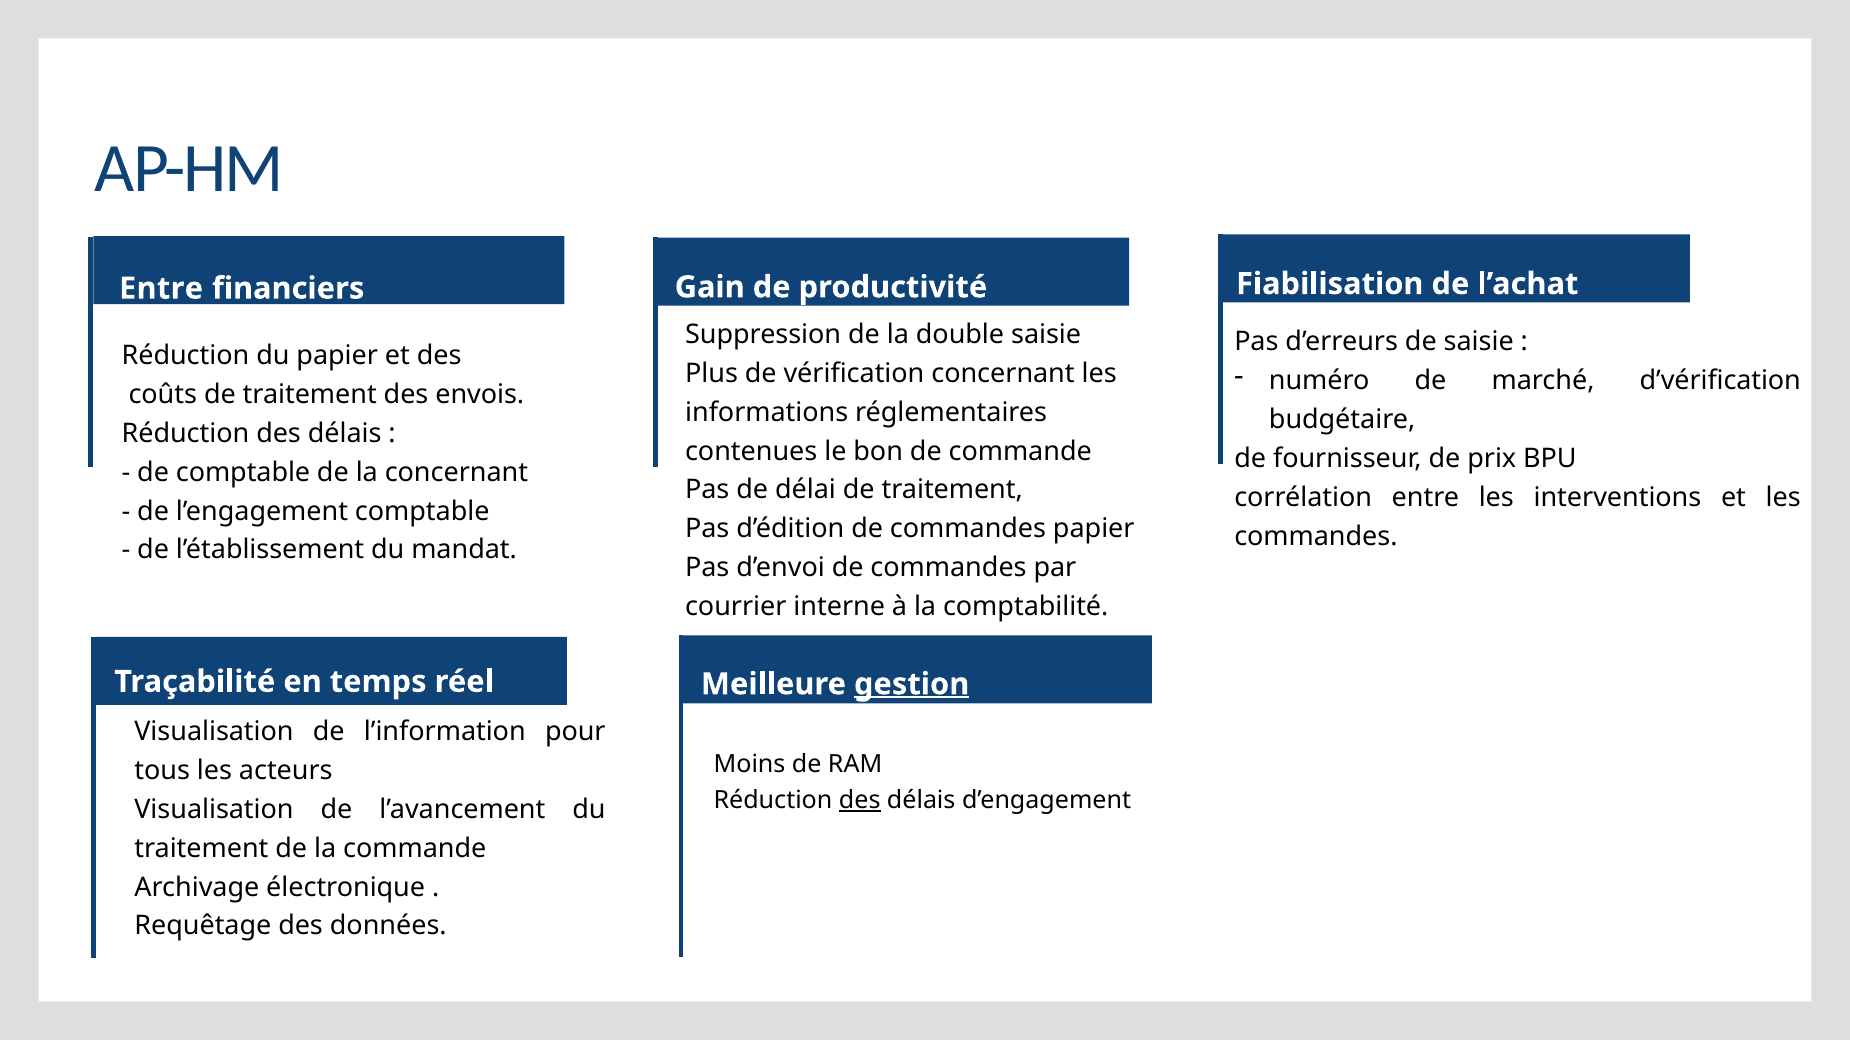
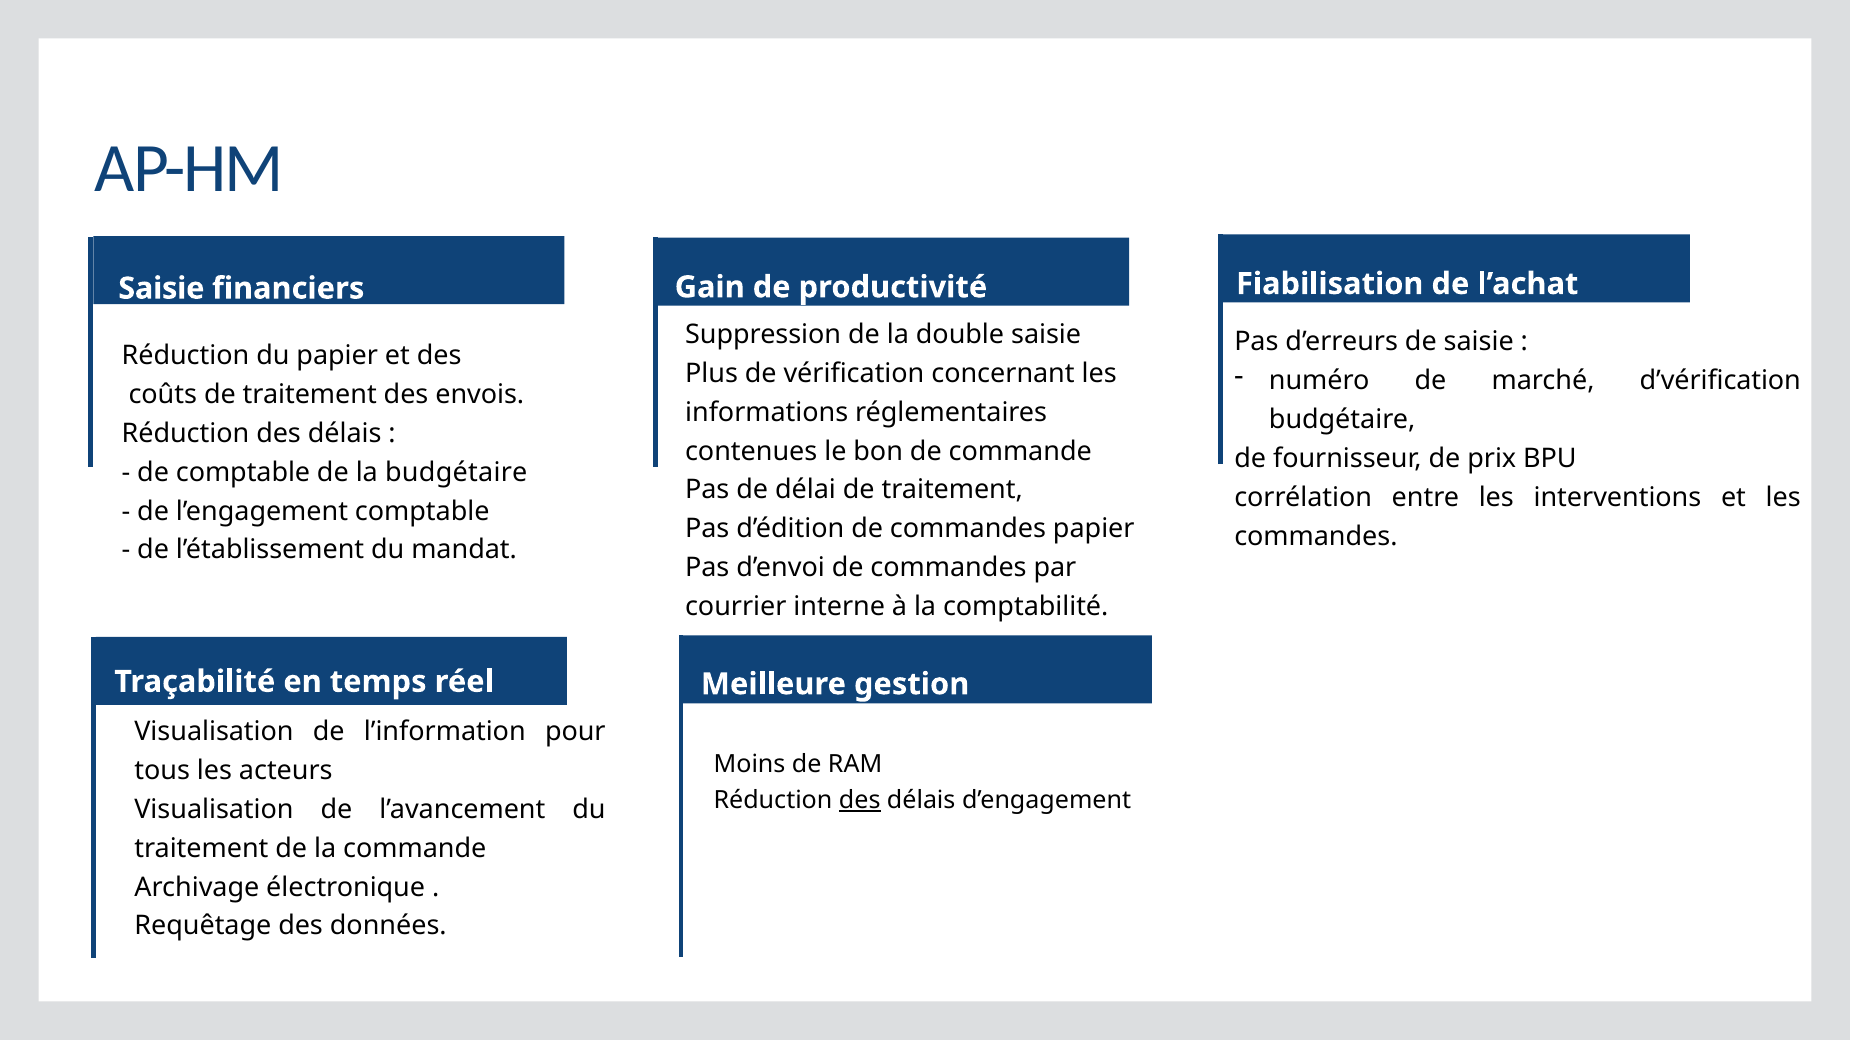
Entre at (161, 289): Entre -> Saisie
la concernant: concernant -> budgétaire
gestion underline: present -> none
